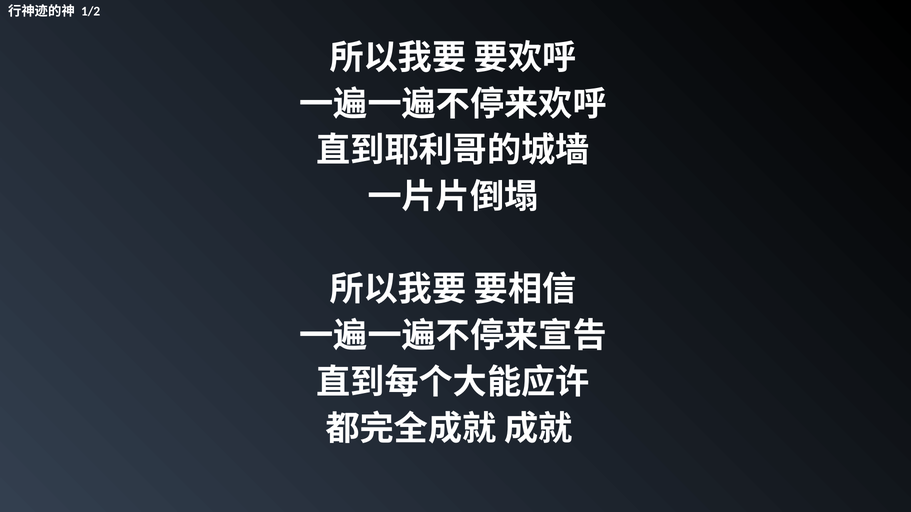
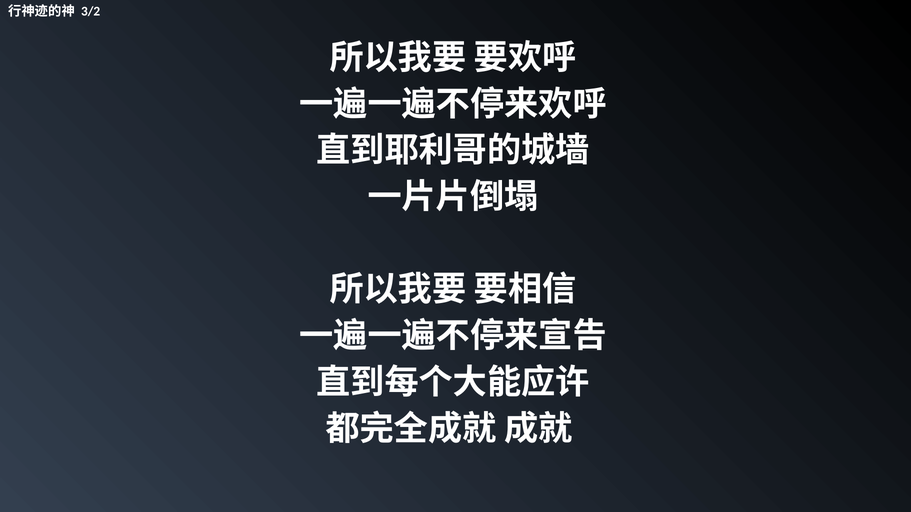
1/2: 1/2 -> 3/2
